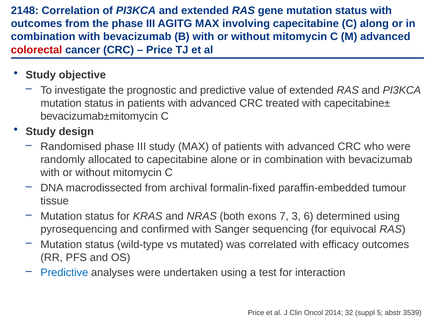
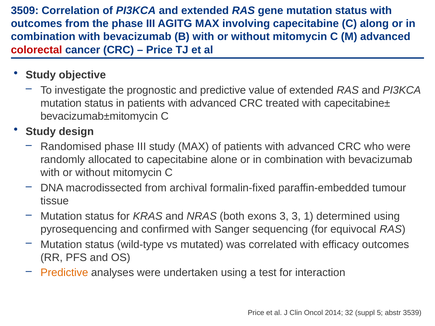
2148: 2148 -> 3509
exons 7: 7 -> 3
6: 6 -> 1
Predictive at (64, 273) colour: blue -> orange
